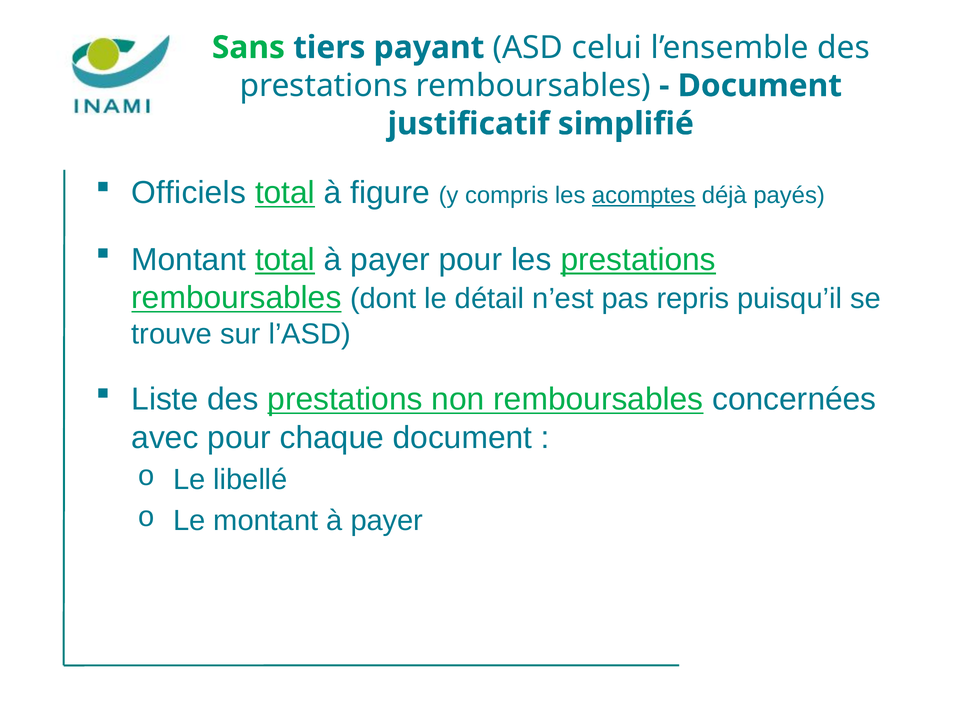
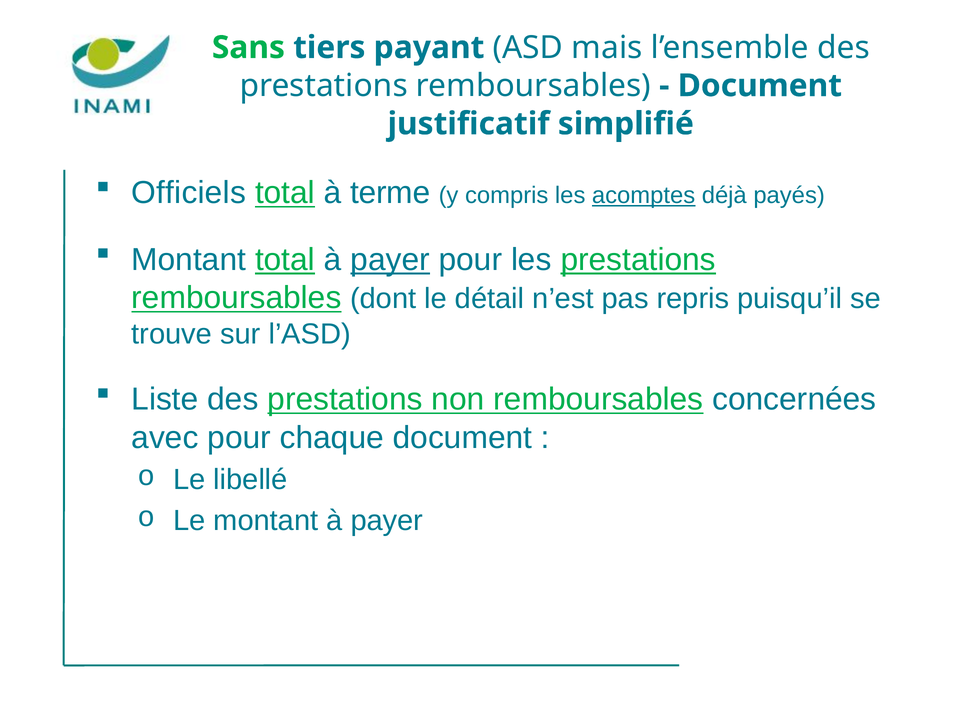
celui: celui -> mais
figure: figure -> terme
payer at (390, 260) underline: none -> present
